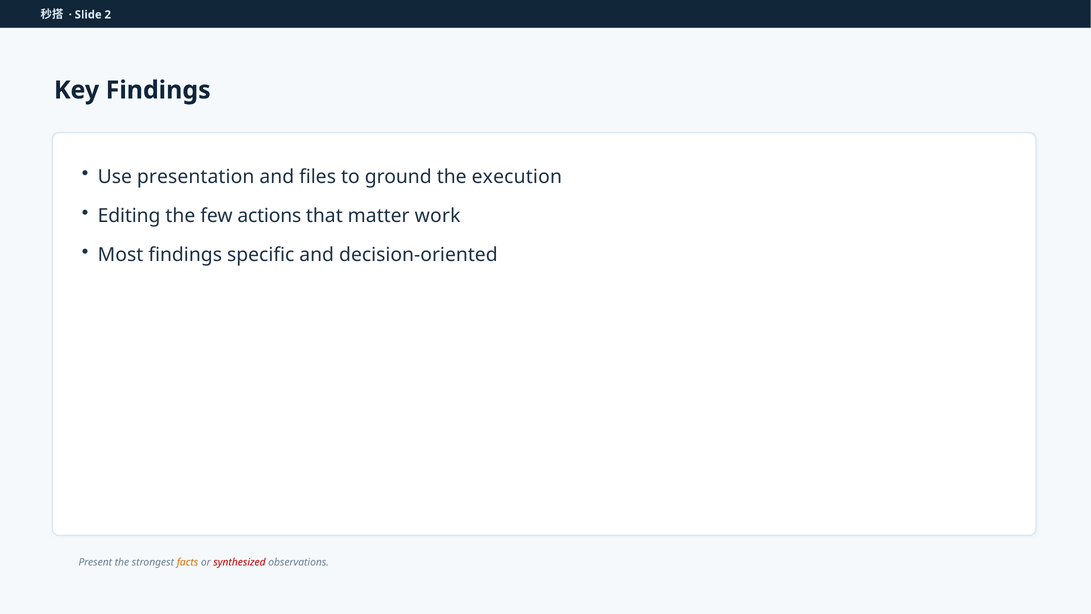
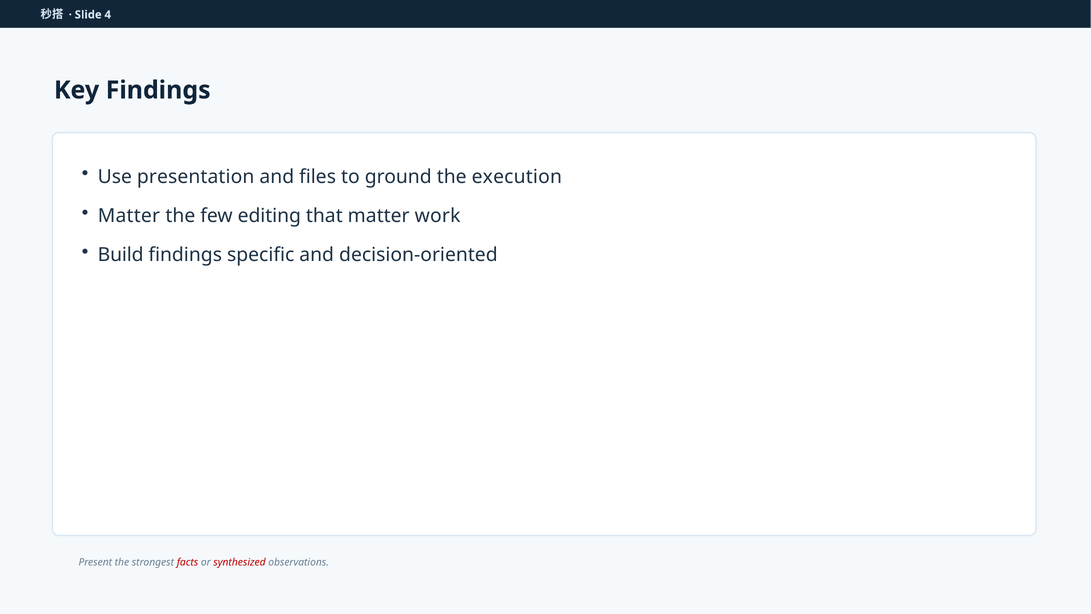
2: 2 -> 4
Editing at (129, 216): Editing -> Matter
actions: actions -> editing
Most: Most -> Build
facts colour: orange -> red
